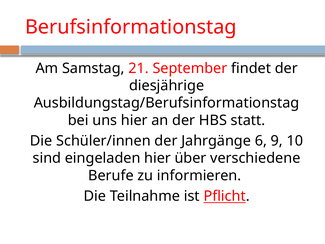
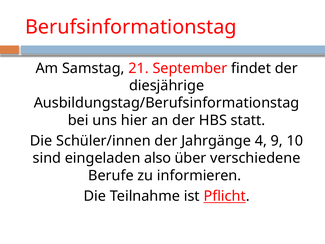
6: 6 -> 4
eingeladen hier: hier -> also
